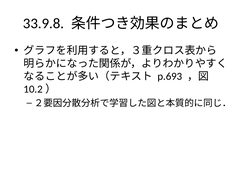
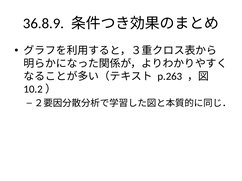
33.9.8: 33.9.8 -> 36.8.9
p.693: p.693 -> p.263
